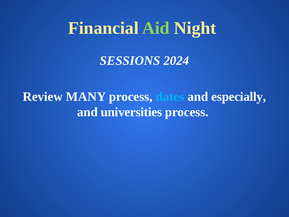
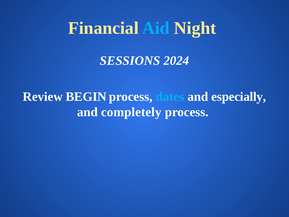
Aid colour: light green -> light blue
MANY: MANY -> BEGIN
universities: universities -> completely
